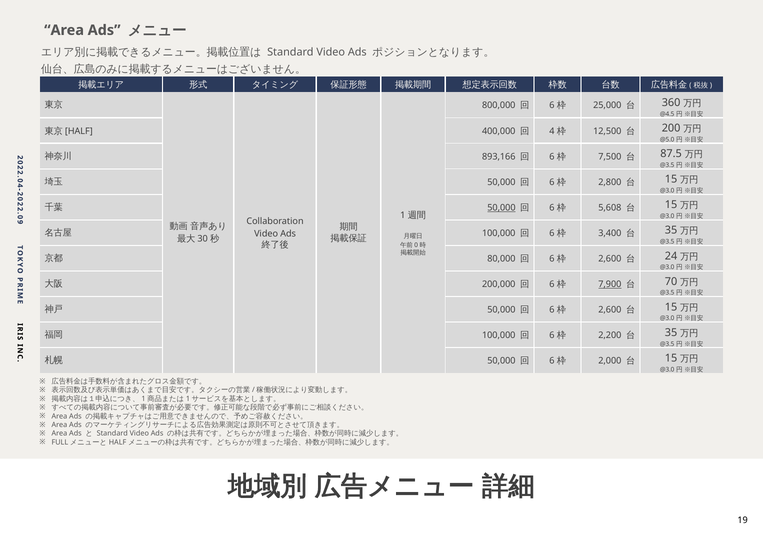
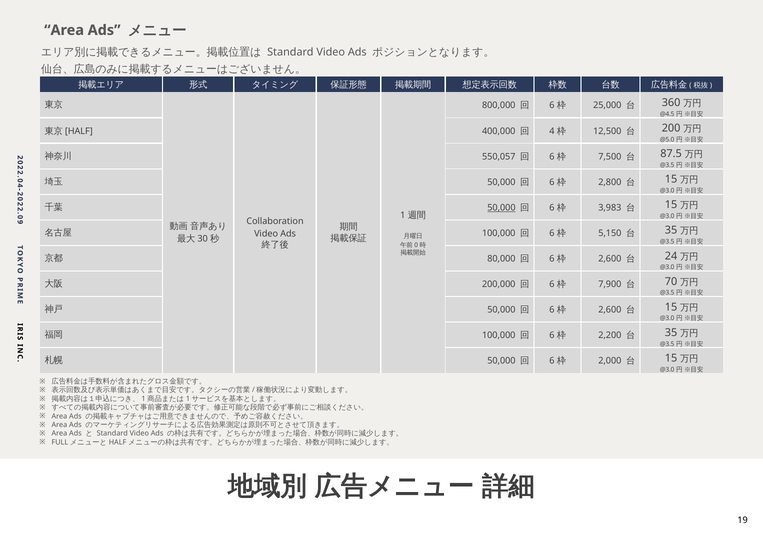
893,166: 893,166 -> 550,057
5,608: 5,608 -> 3,983
3,400: 3,400 -> 5,150
7,900 underline: present -> none
